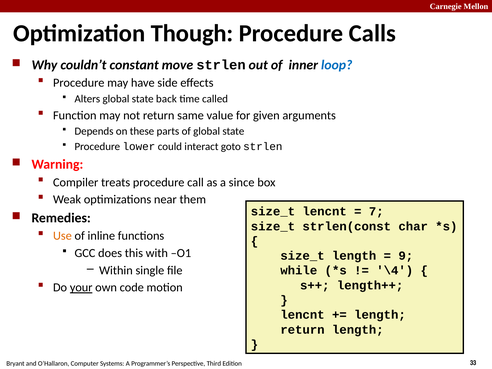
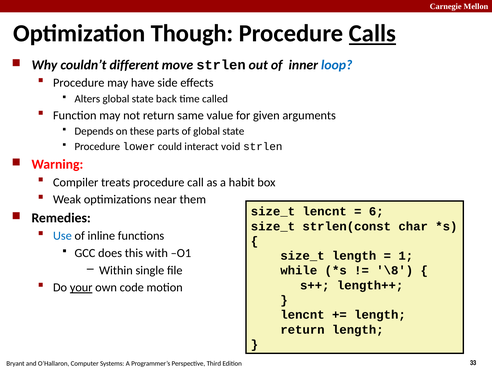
Calls underline: none -> present
constant: constant -> different
goto: goto -> void
since: since -> habit
7: 7 -> 6
Use colour: orange -> blue
9: 9 -> 1
\4: \4 -> \8
